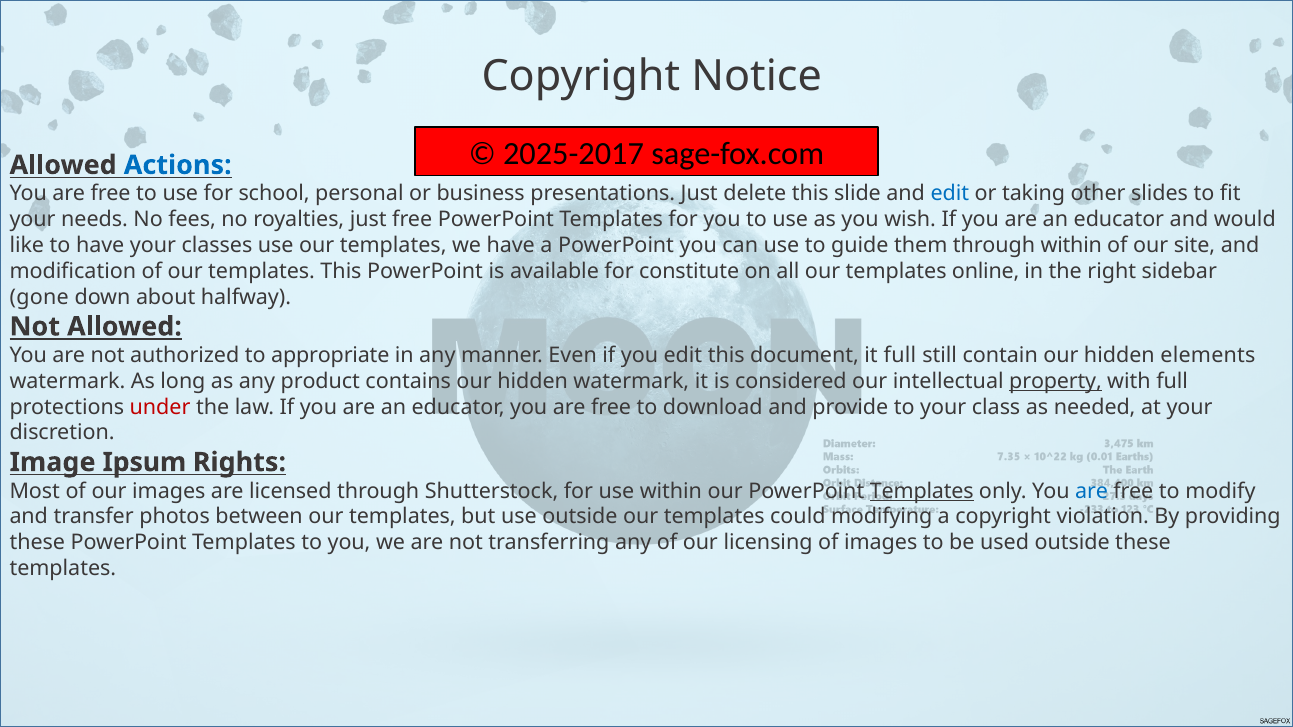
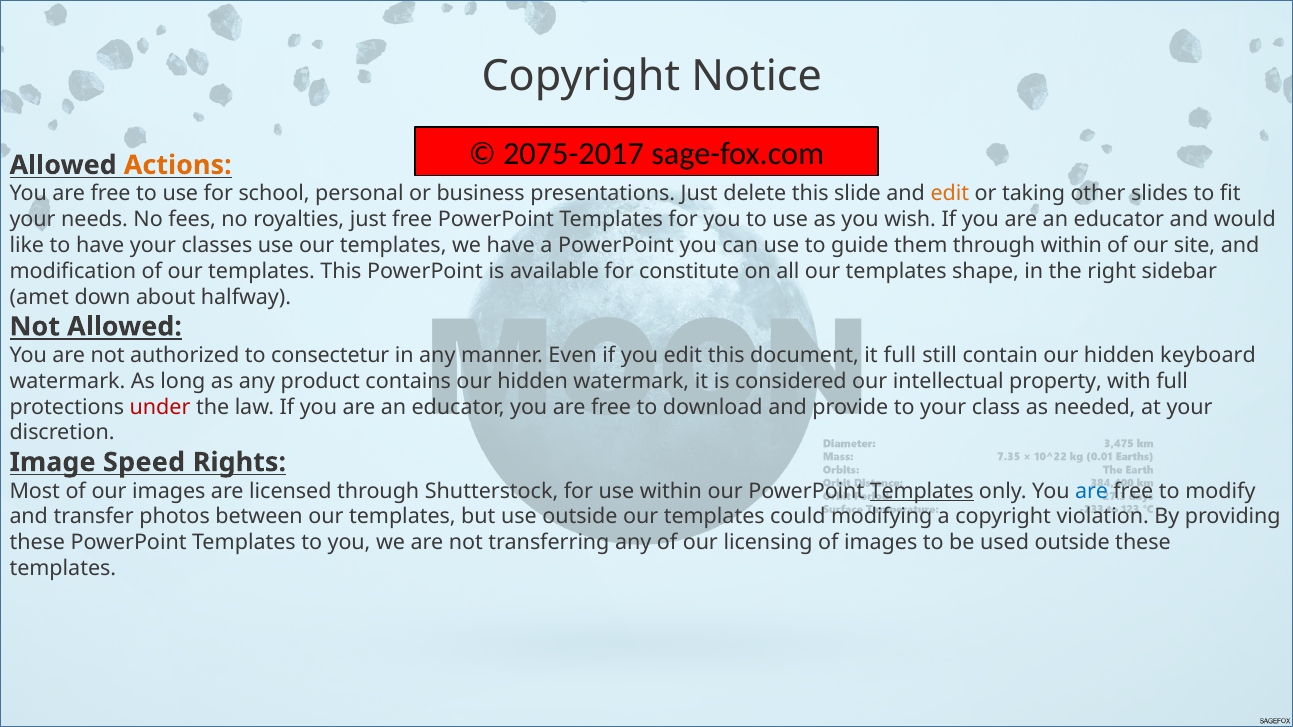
2025-2017: 2025-2017 -> 2075-2017
Actions colour: blue -> orange
edit at (950, 194) colour: blue -> orange
online: online -> shape
gone: gone -> amet
appropriate: appropriate -> consectetur
elements: elements -> keyboard
property underline: present -> none
Ipsum: Ipsum -> Speed
